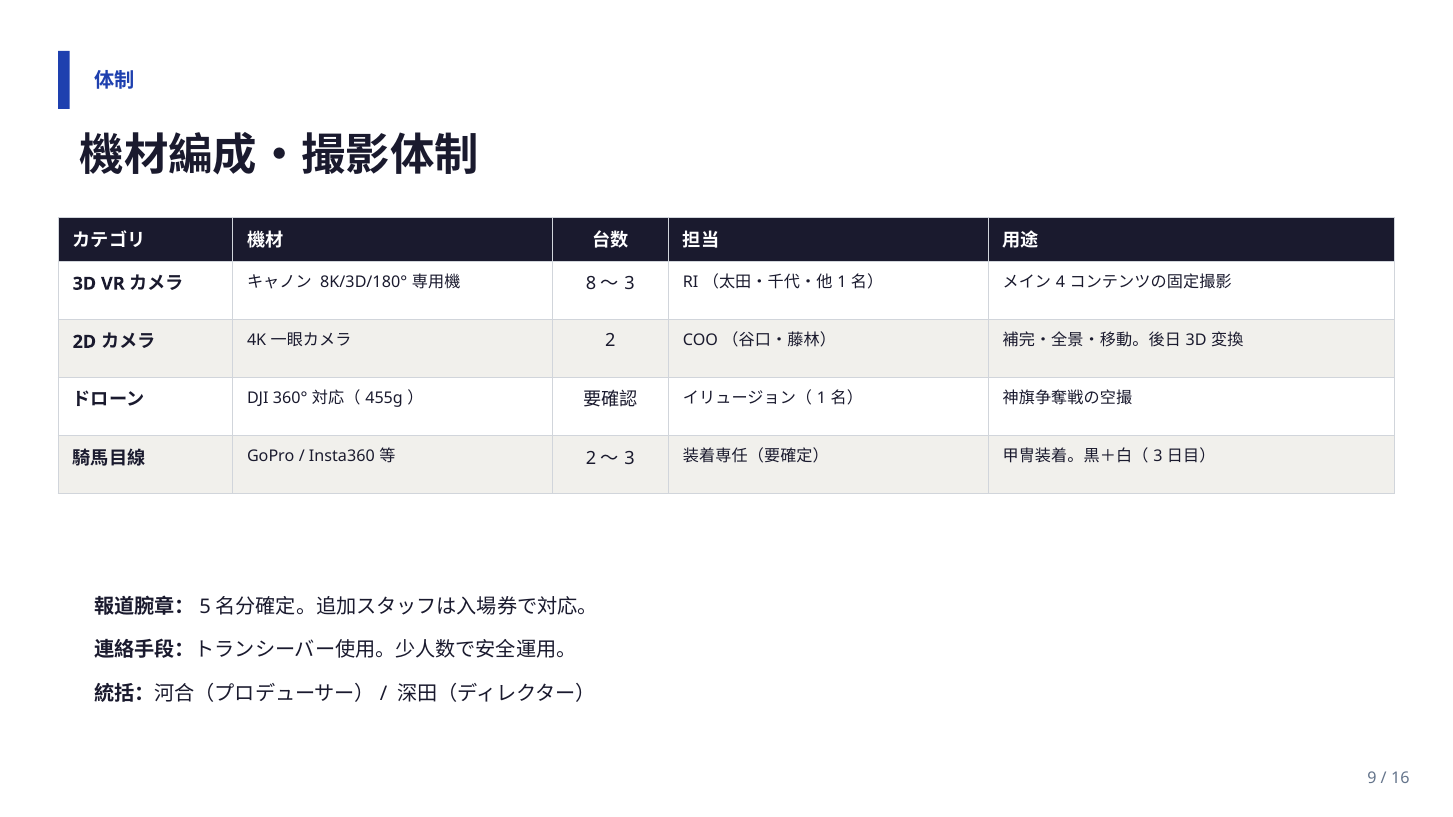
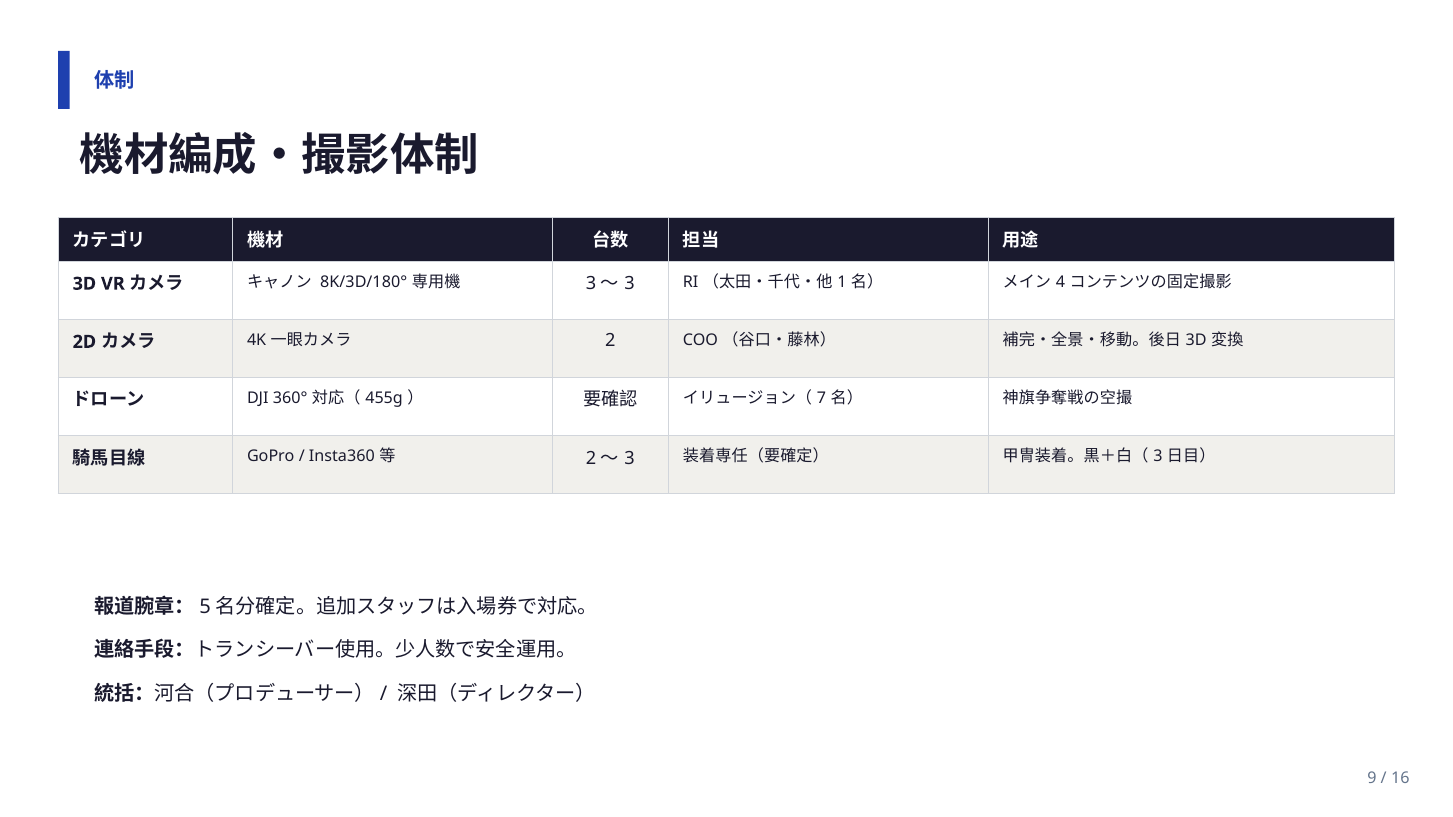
8 at (591, 284): 8 -> 3
1 at (822, 399): 1 -> 7
